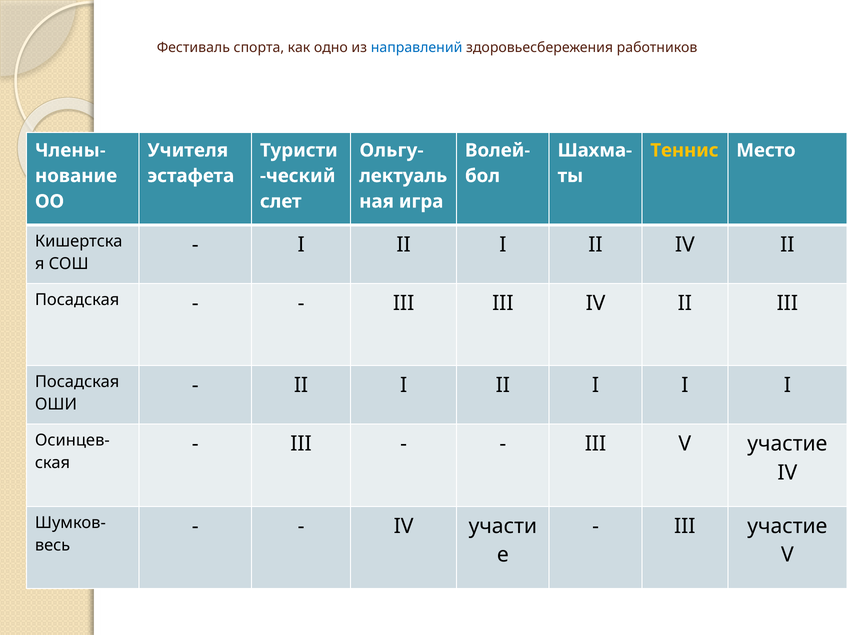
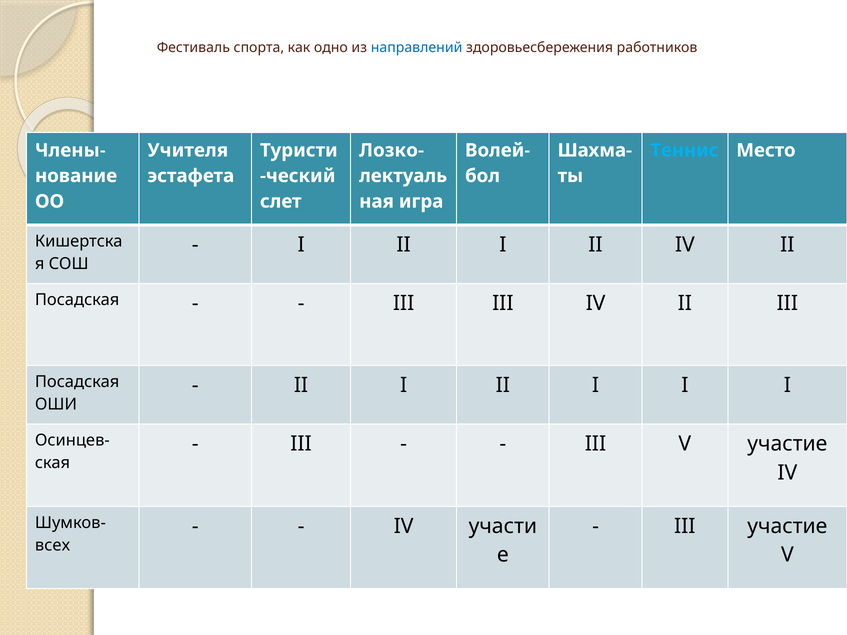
Ольгу-: Ольгу- -> Лозко-
Теннис colour: yellow -> light blue
весь: весь -> всех
